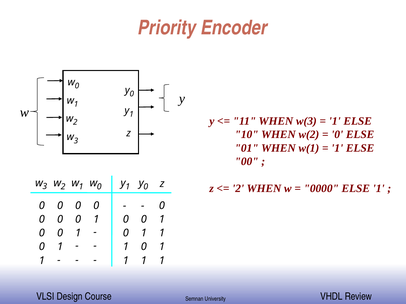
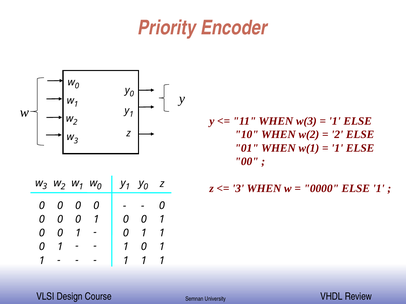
0 at (337, 135): 0 -> 2
2 at (238, 189): 2 -> 3
